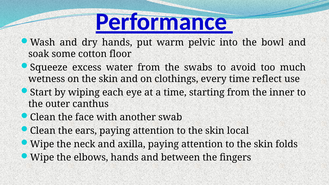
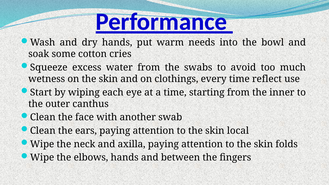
pelvic: pelvic -> needs
floor: floor -> cries
